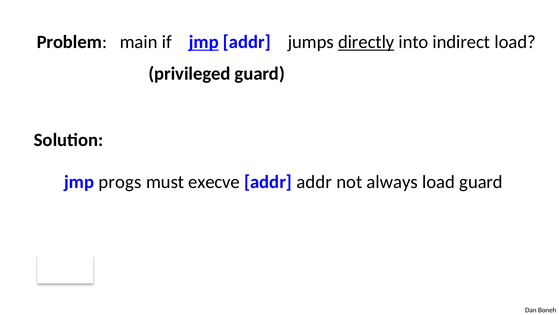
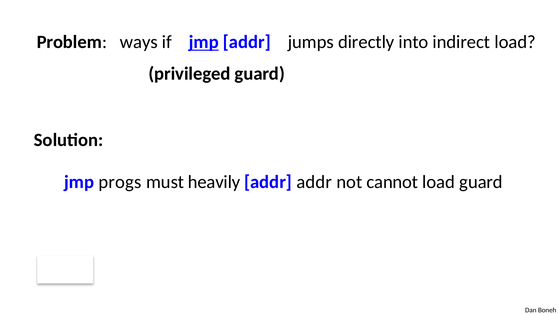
main: main -> ways
directly underline: present -> none
execve: execve -> heavily
always: always -> cannot
